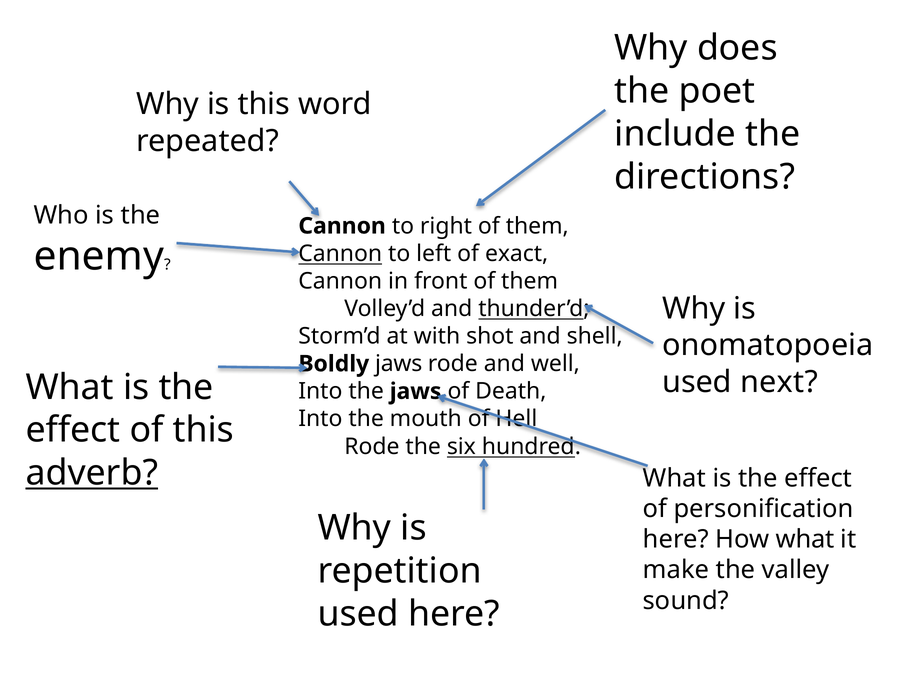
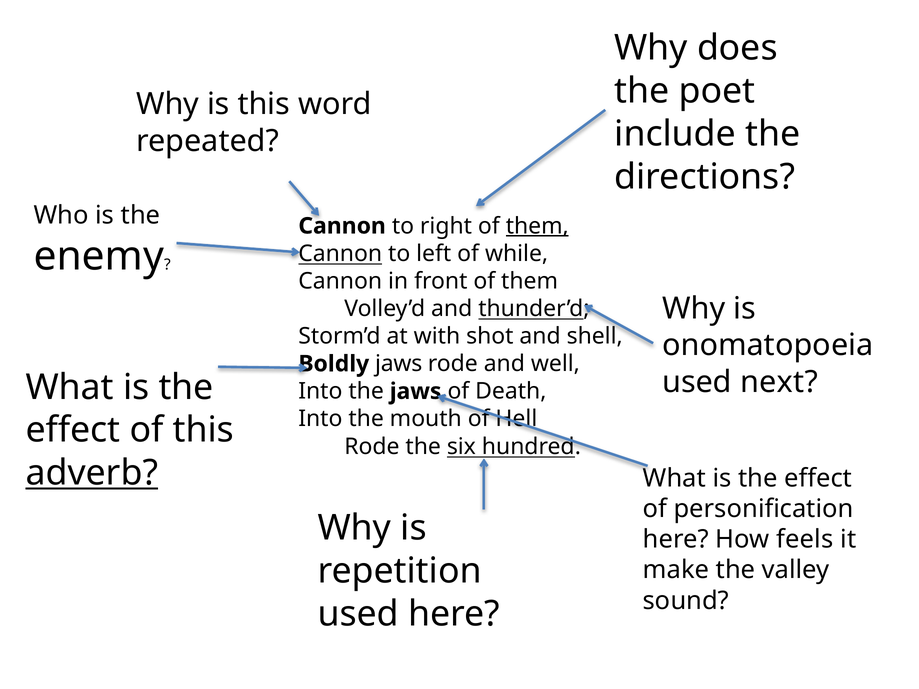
them at (537, 226) underline: none -> present
exact: exact -> while
How what: what -> feels
